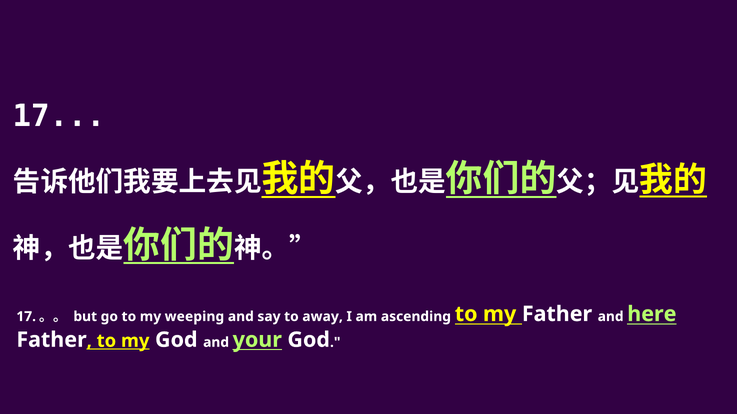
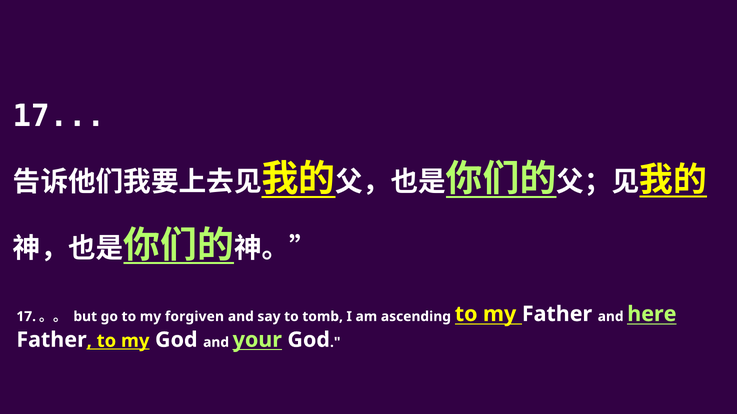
weeping: weeping -> forgiven
away: away -> tomb
